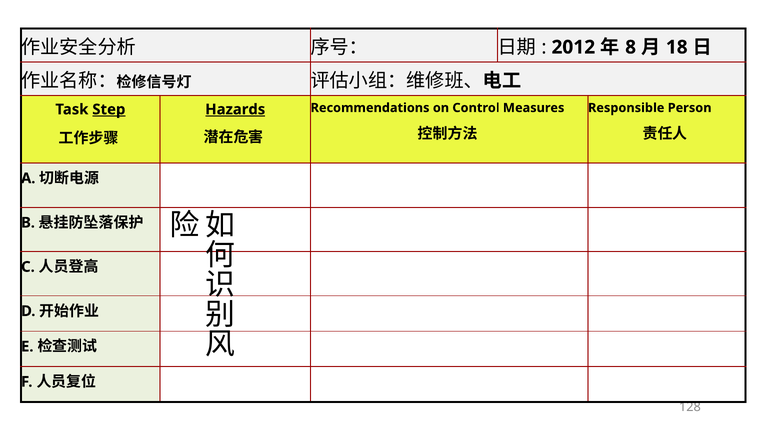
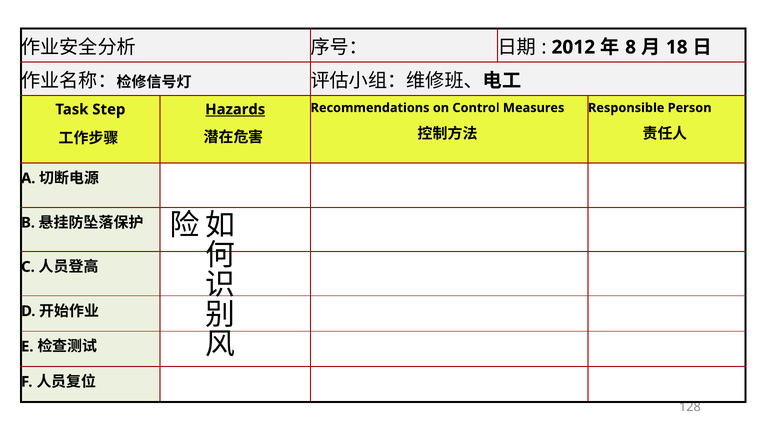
Step underline: present -> none
